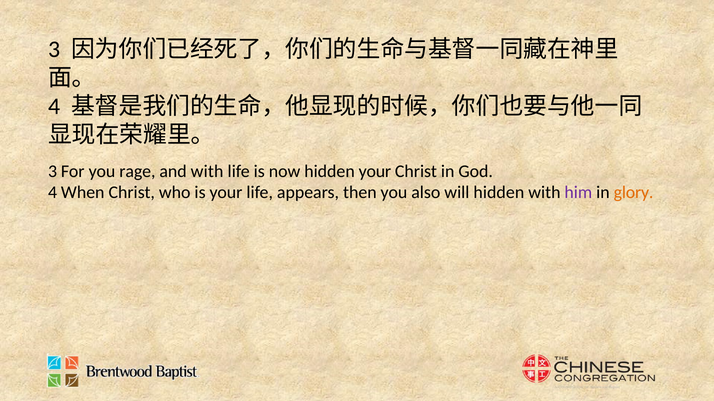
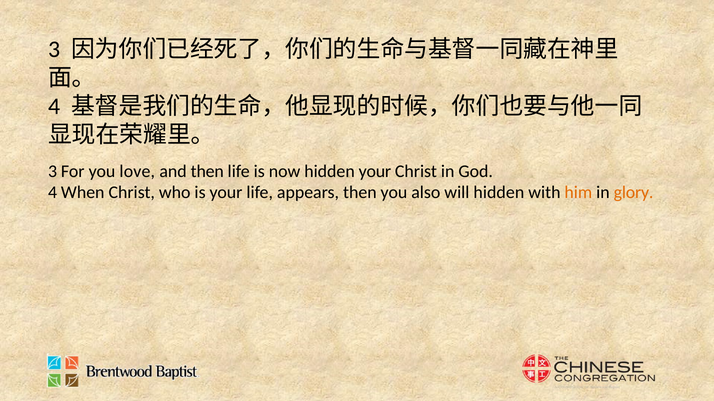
rage: rage -> love
and with: with -> then
him colour: purple -> orange
